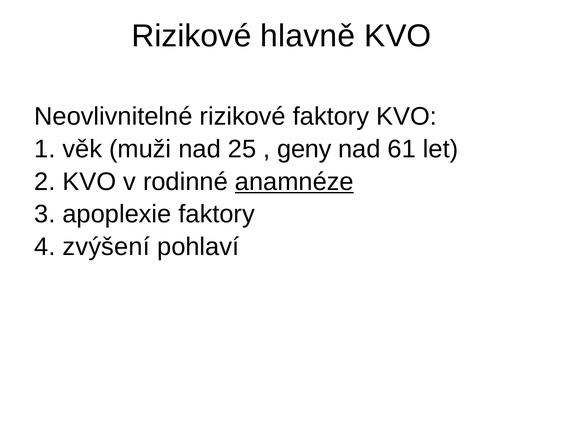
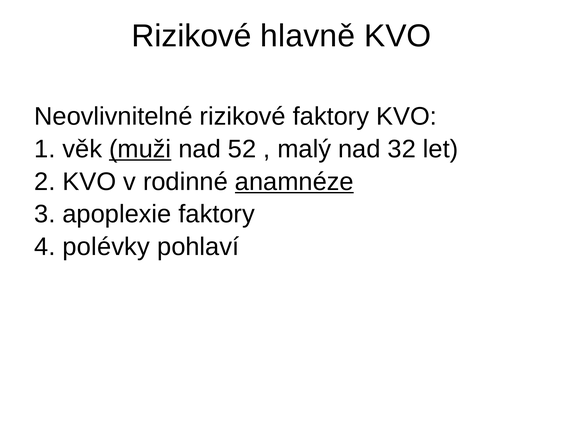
muži underline: none -> present
25: 25 -> 52
geny: geny -> malý
61: 61 -> 32
zvýšení: zvýšení -> polévky
